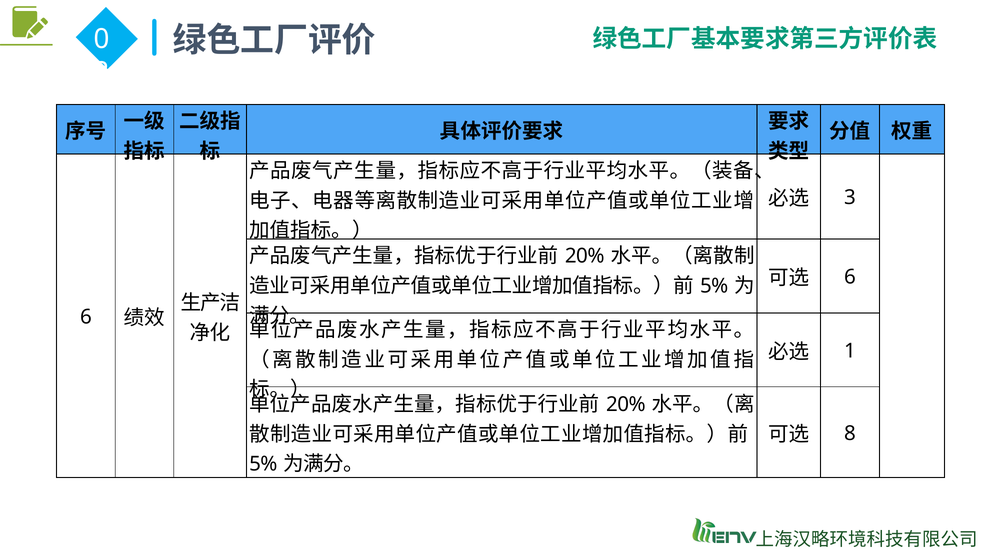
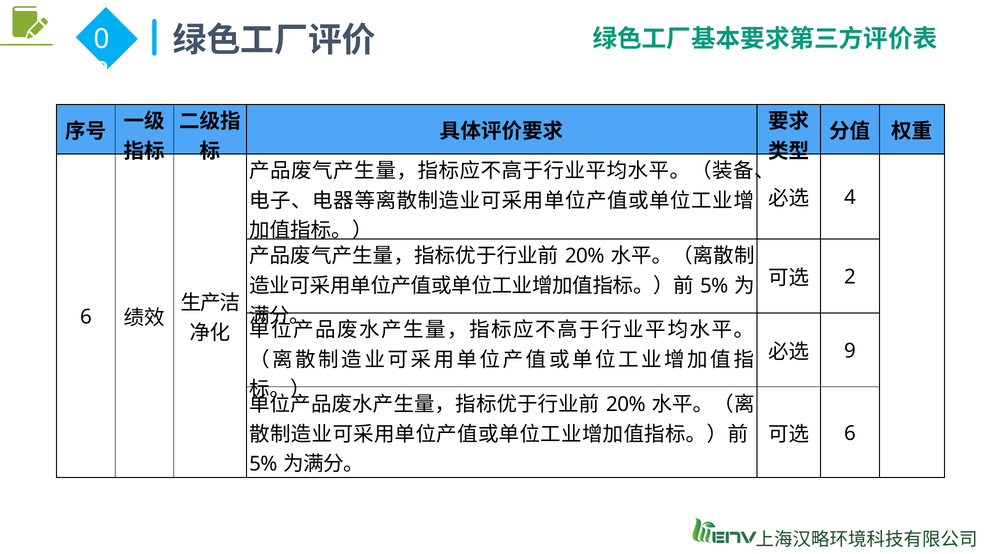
3: 3 -> 4
6 at (850, 277): 6 -> 2
1: 1 -> 9
8 at (850, 433): 8 -> 6
